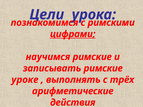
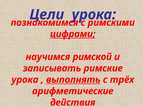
научимся римские: римские -> римской
уроке at (25, 80): уроке -> урока
выполнять underline: none -> present
